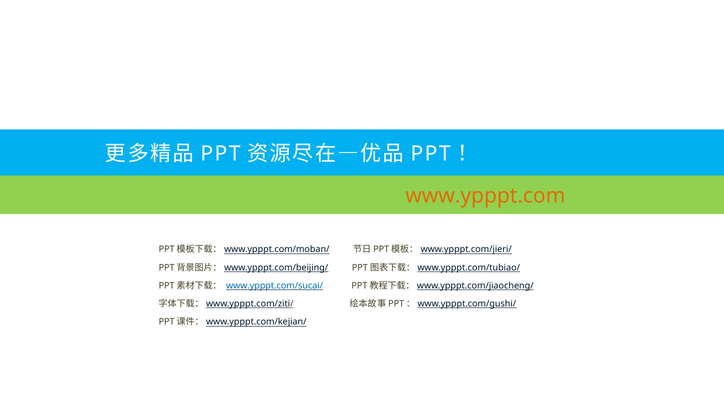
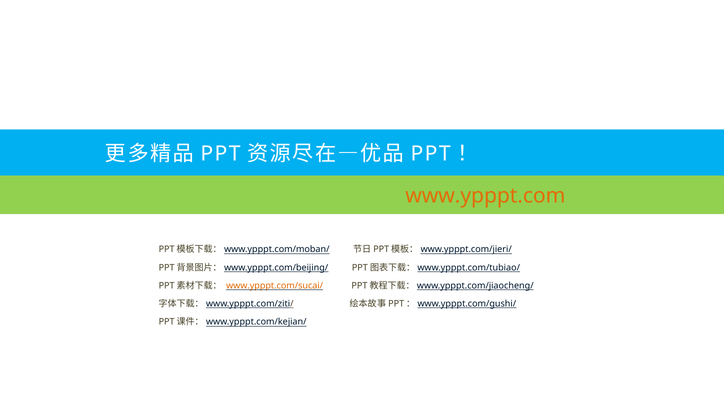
www.ypppt.com/sucai/ colour: blue -> orange
